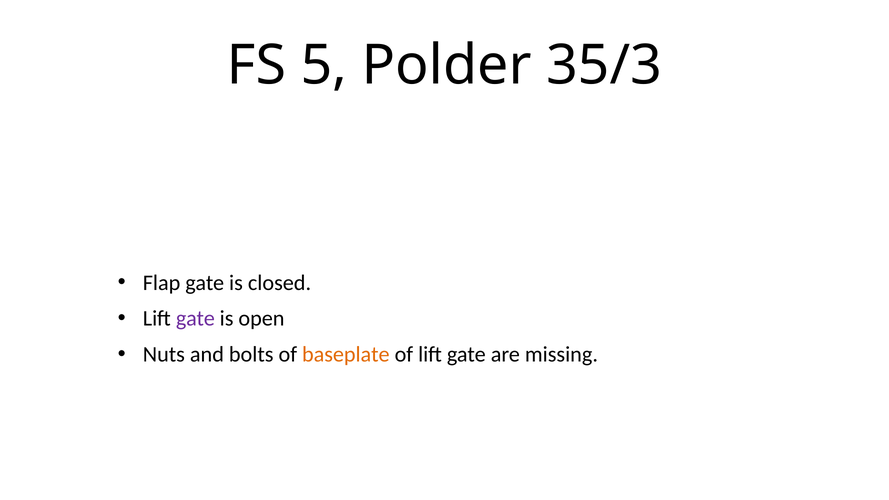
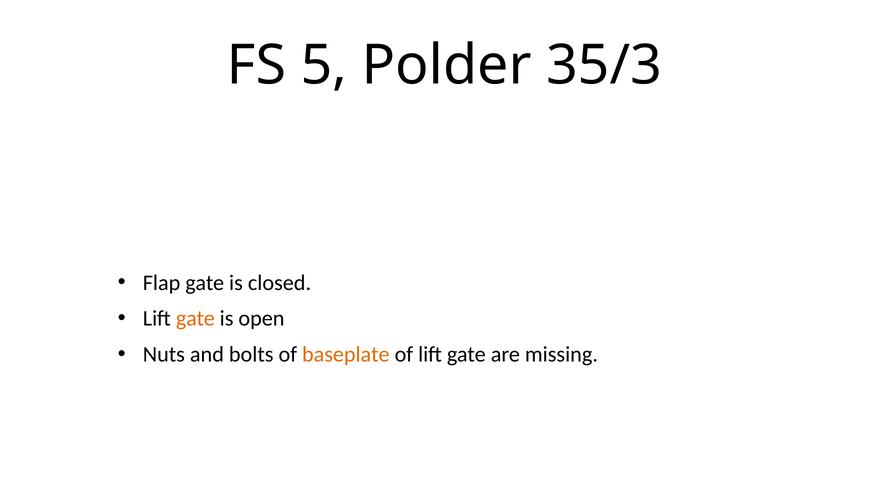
gate at (195, 319) colour: purple -> orange
